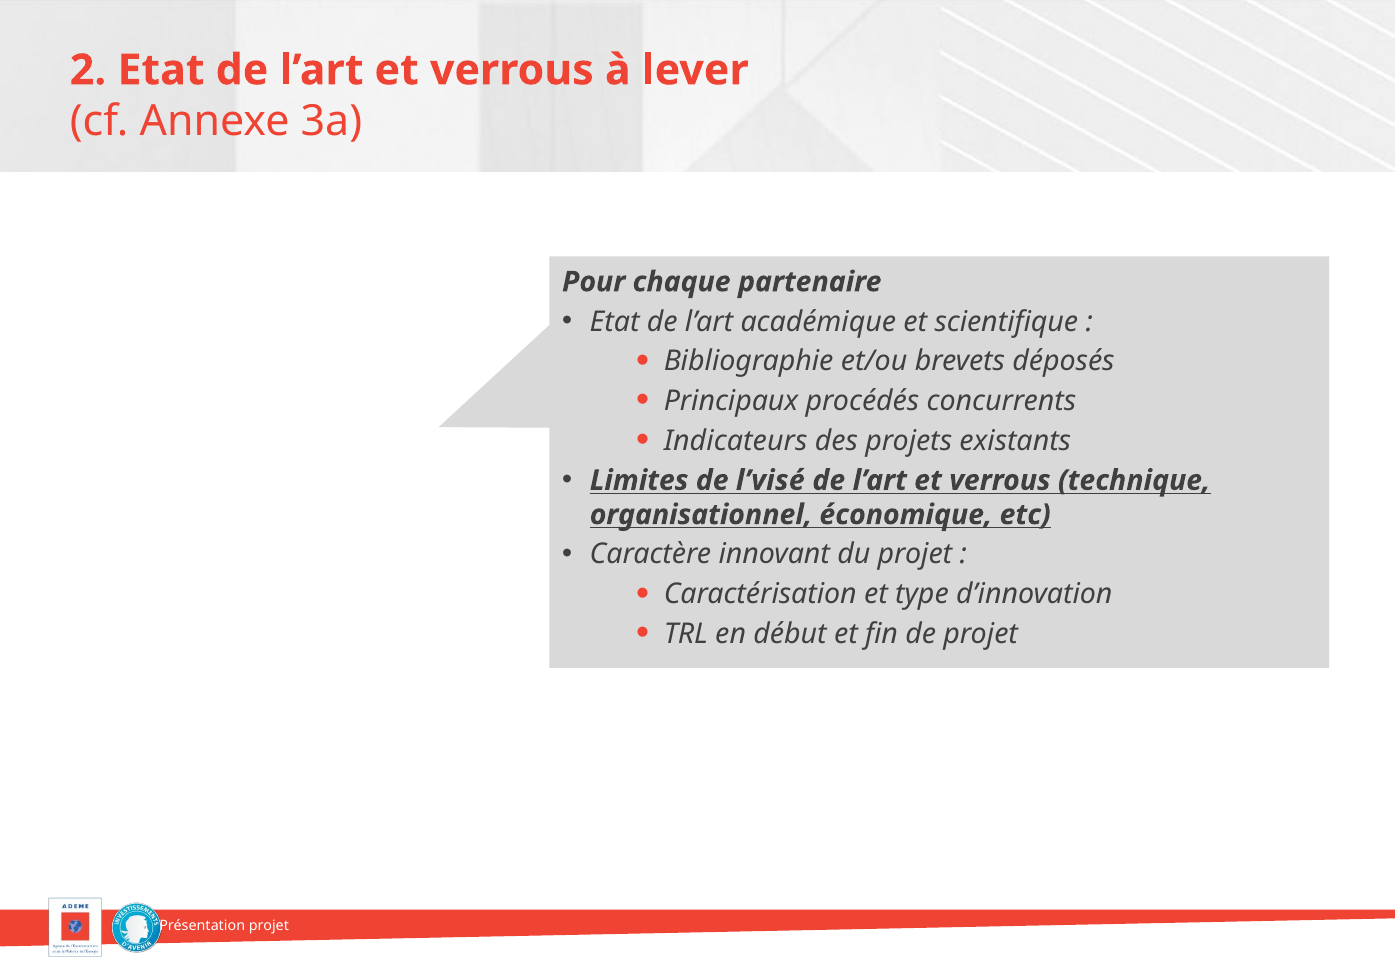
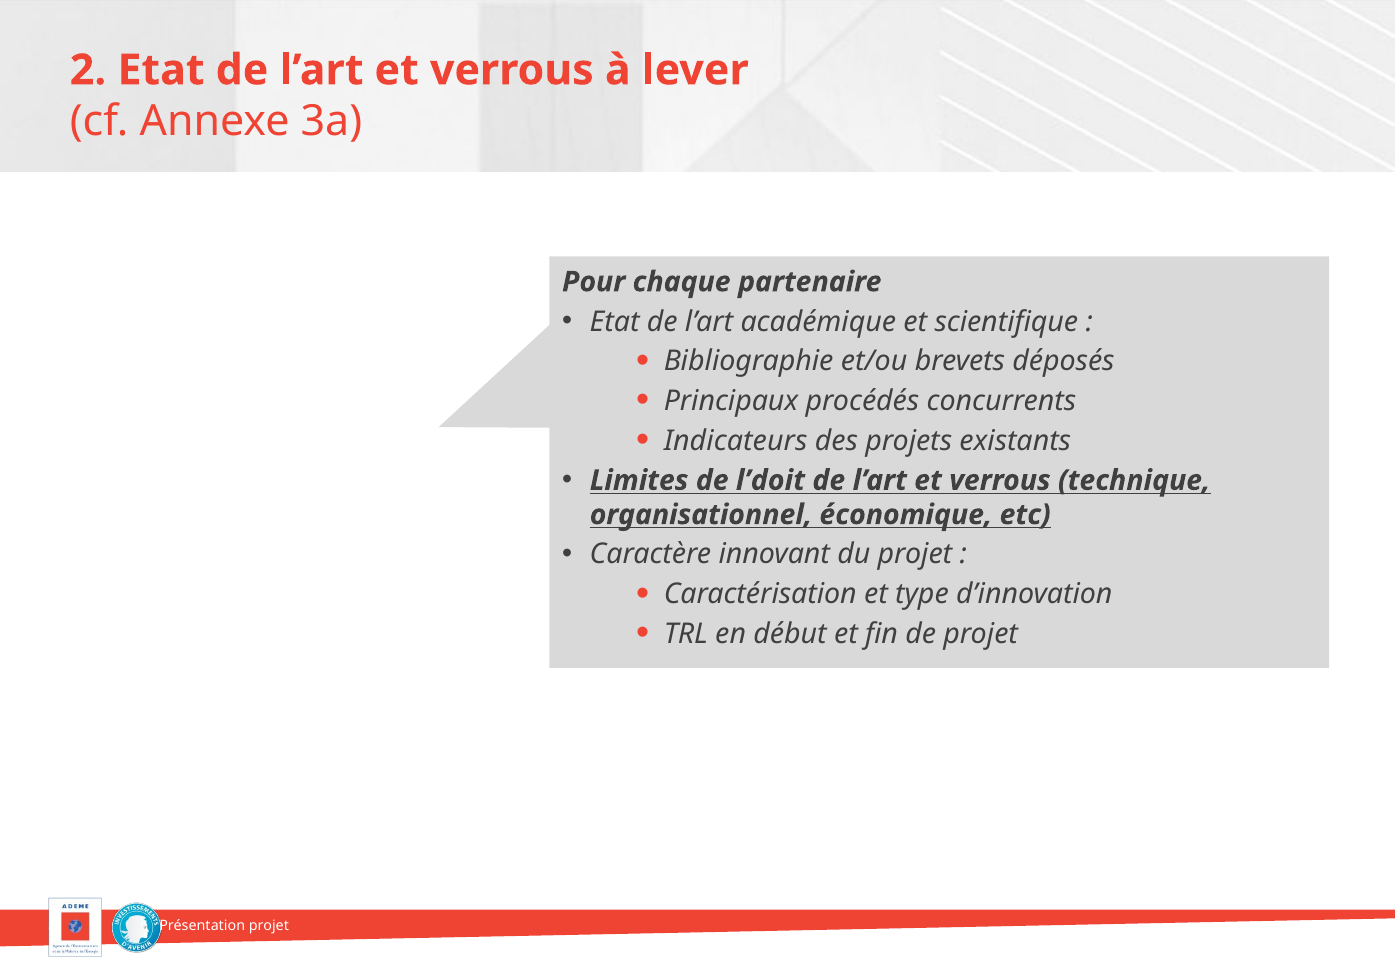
l’visé: l’visé -> l’doit
